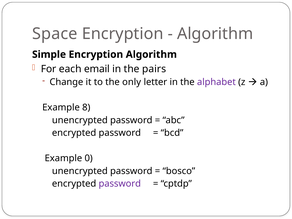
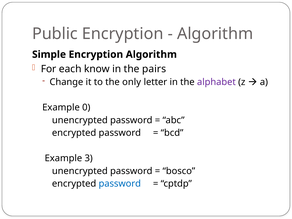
Space: Space -> Public
email: email -> know
8: 8 -> 0
0: 0 -> 3
password at (120, 184) colour: purple -> blue
